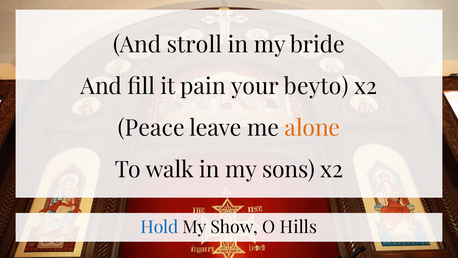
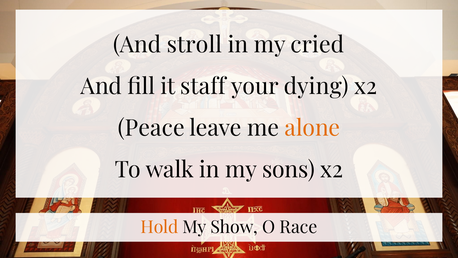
bride: bride -> cried
pain: pain -> staff
beyto: beyto -> dying
Hold colour: blue -> orange
Hills: Hills -> Race
